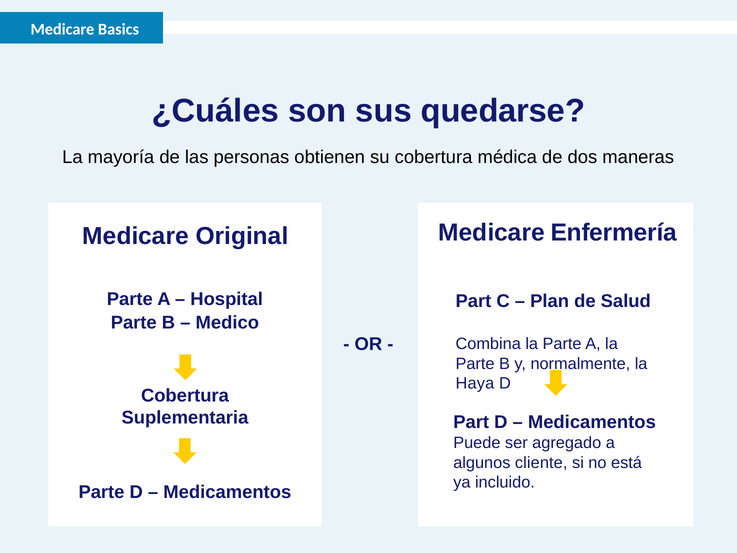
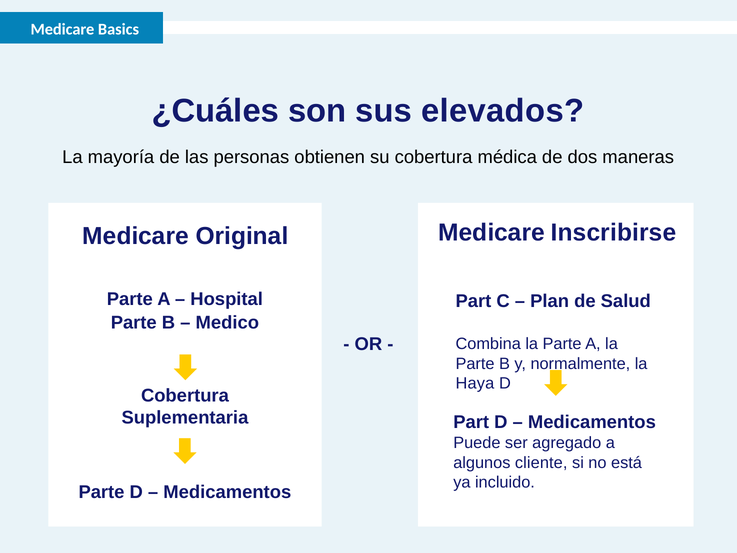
quedarse: quedarse -> elevados
Enfermería: Enfermería -> Inscribirse
